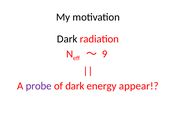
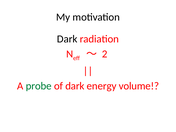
9: 9 -> 2
probe colour: purple -> green
appear: appear -> volume
